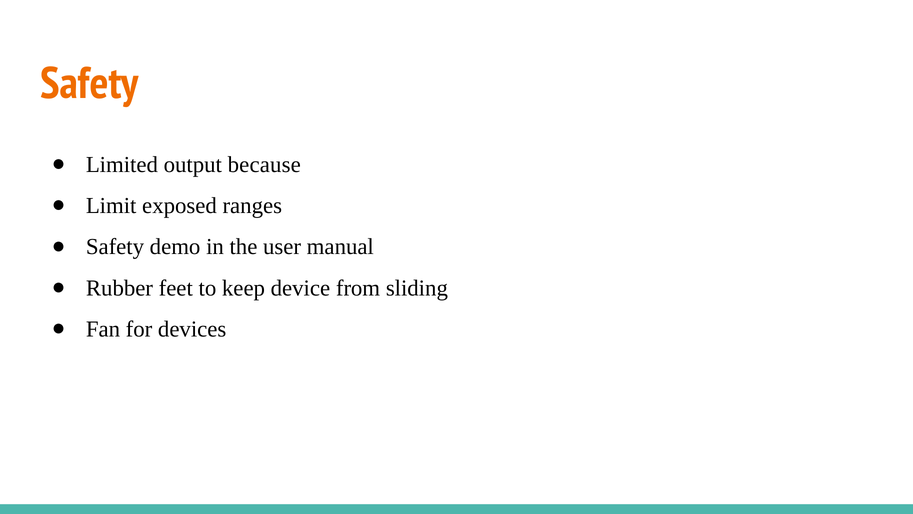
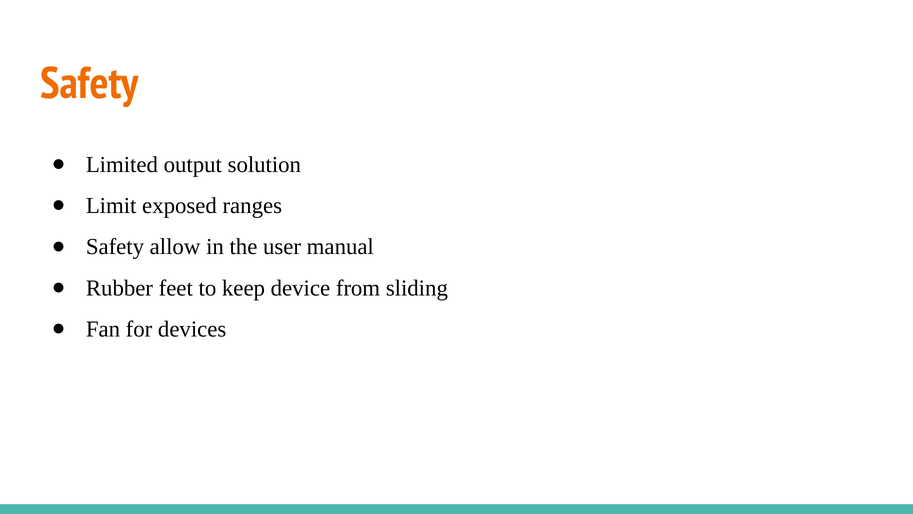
because: because -> solution
demo: demo -> allow
